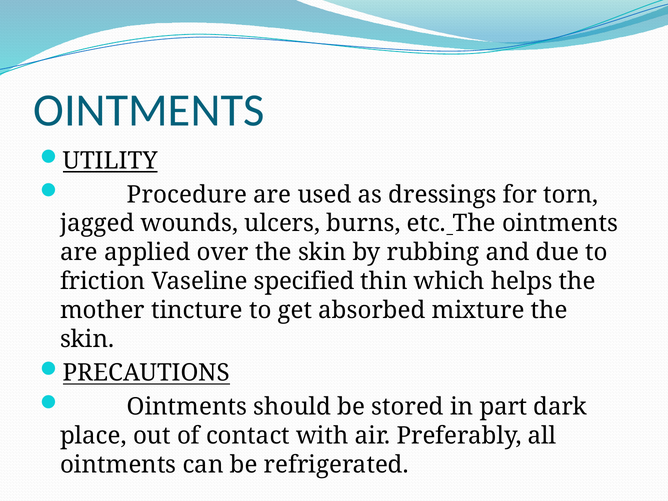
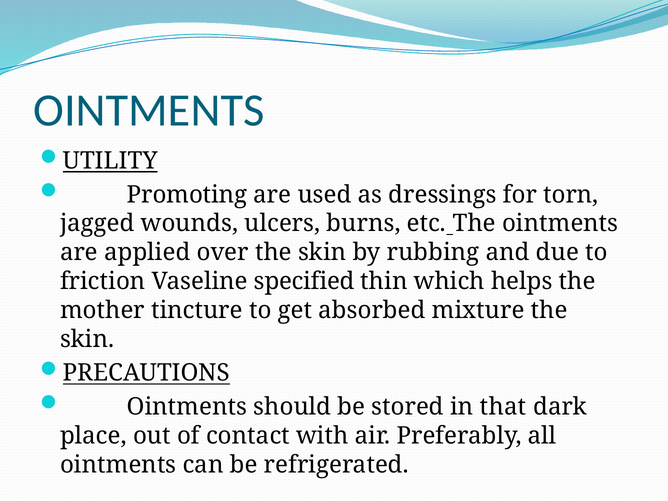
Procedure: Procedure -> Promoting
part: part -> that
